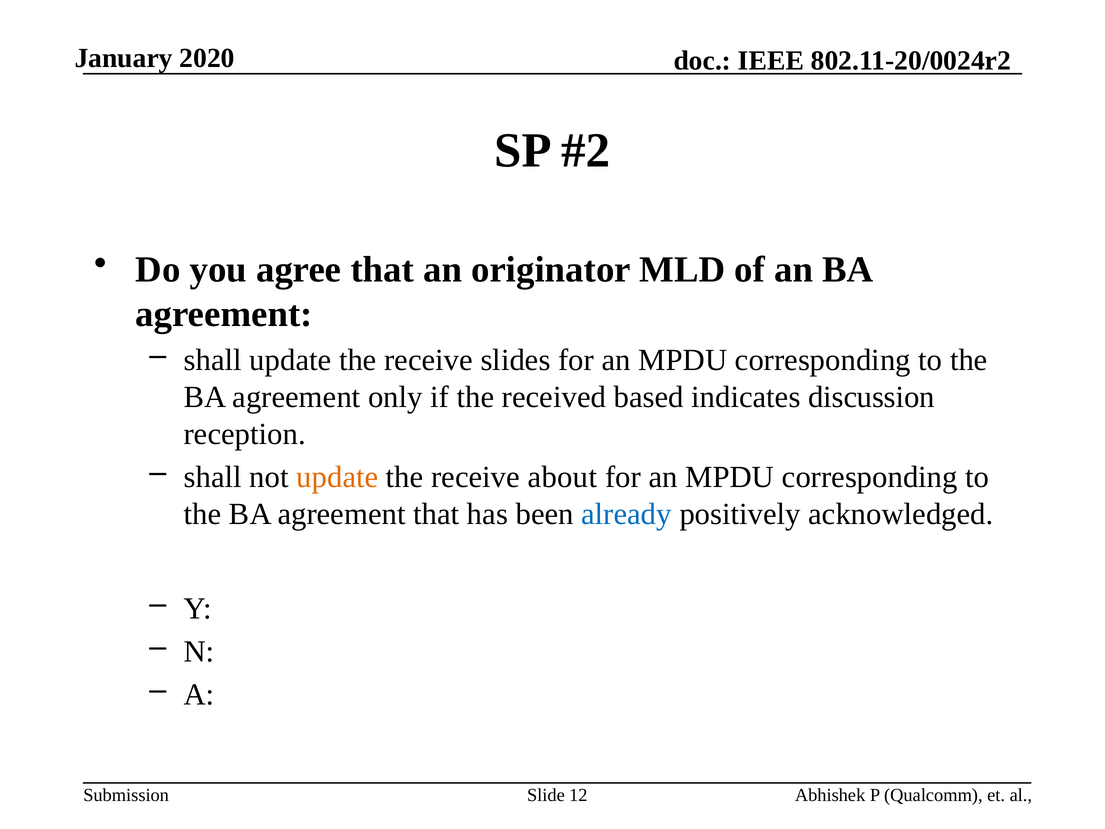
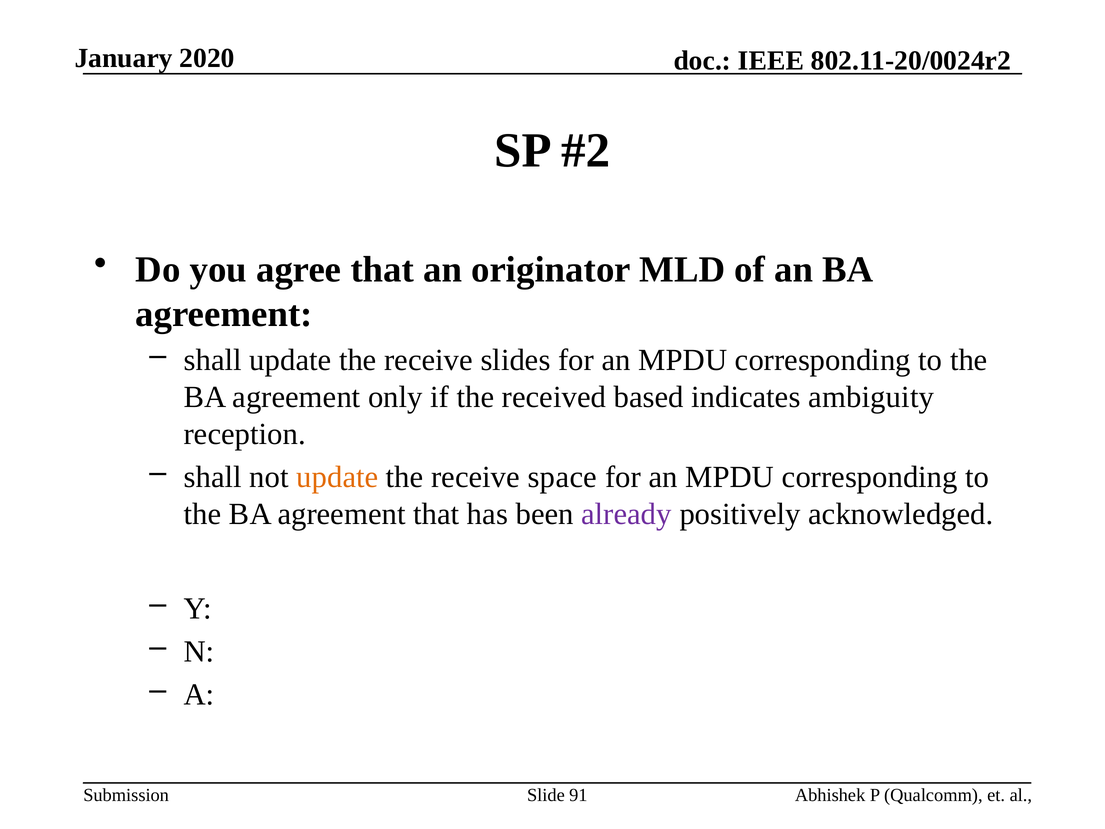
discussion: discussion -> ambiguity
about: about -> space
already colour: blue -> purple
12: 12 -> 91
